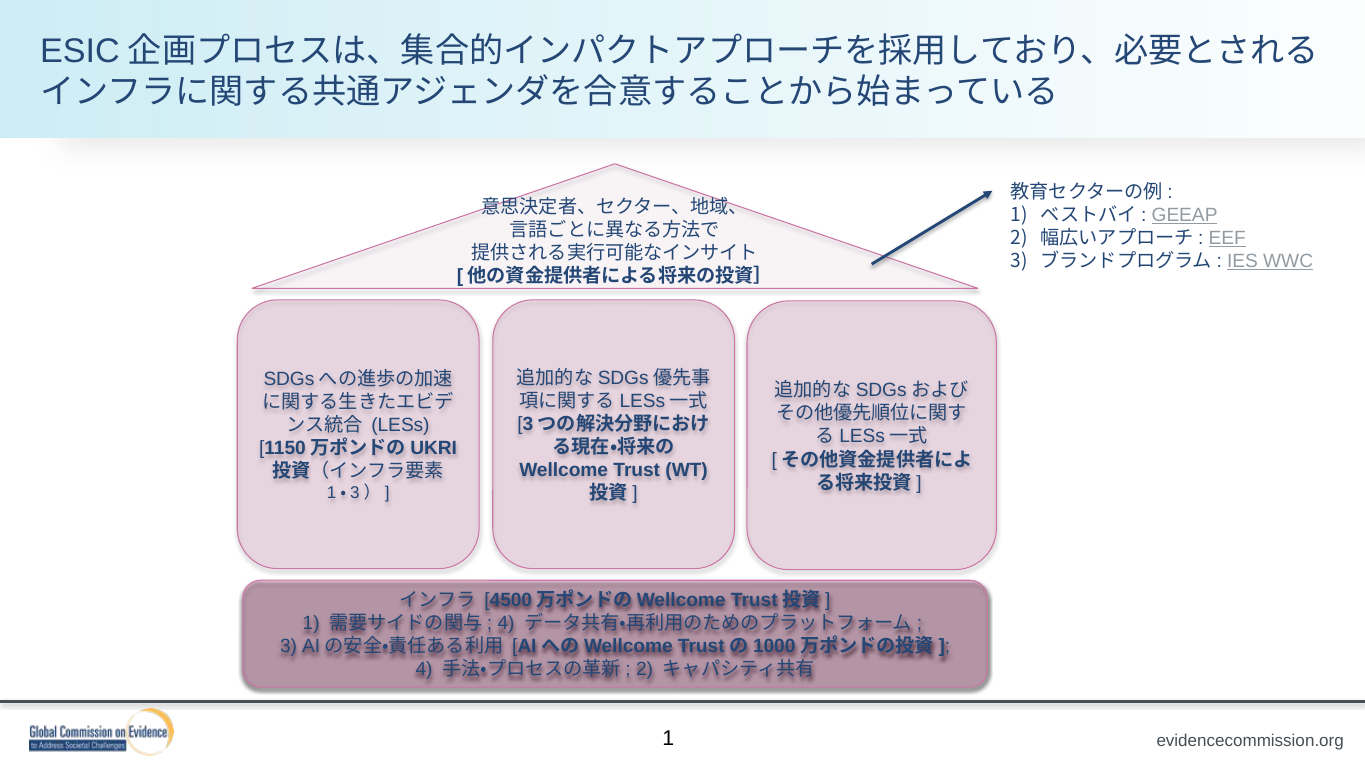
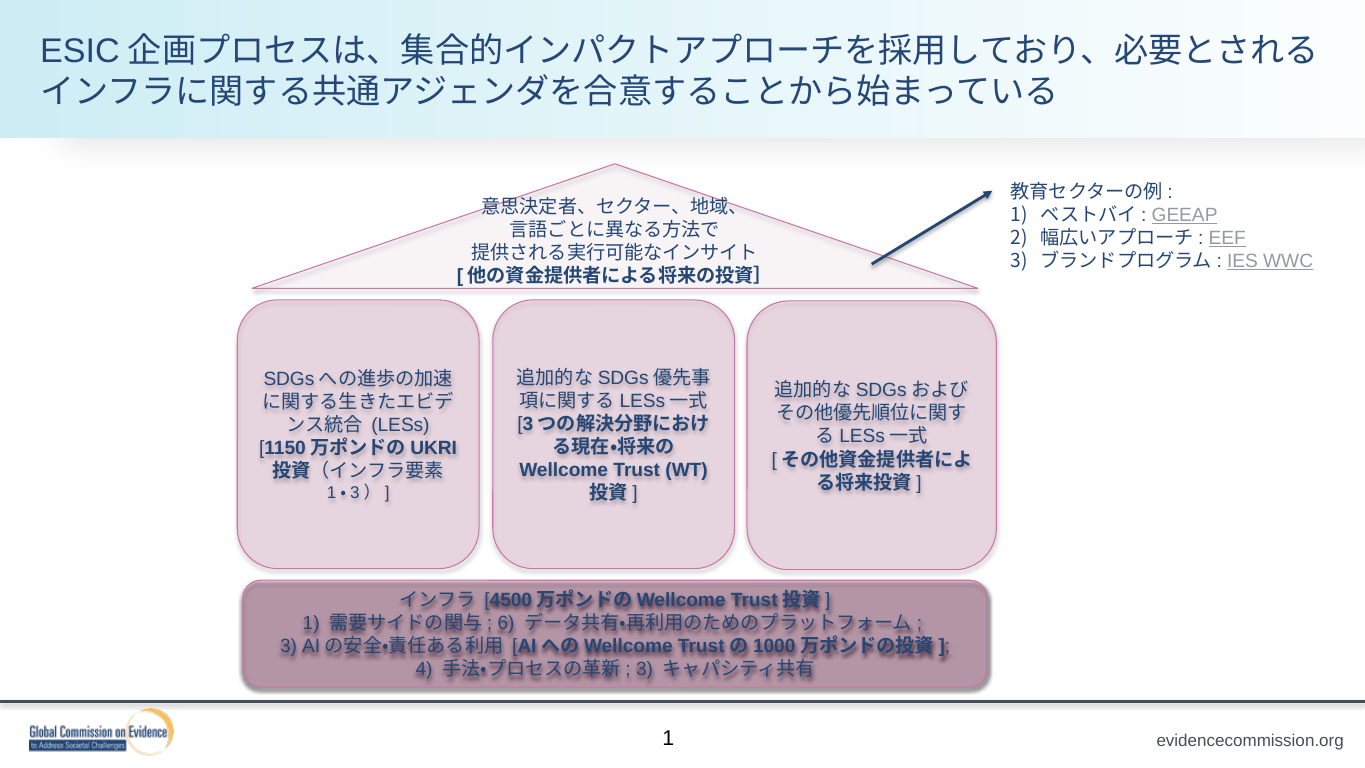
4 at (506, 623): 4 -> 6
2 at (645, 669): 2 -> 3
